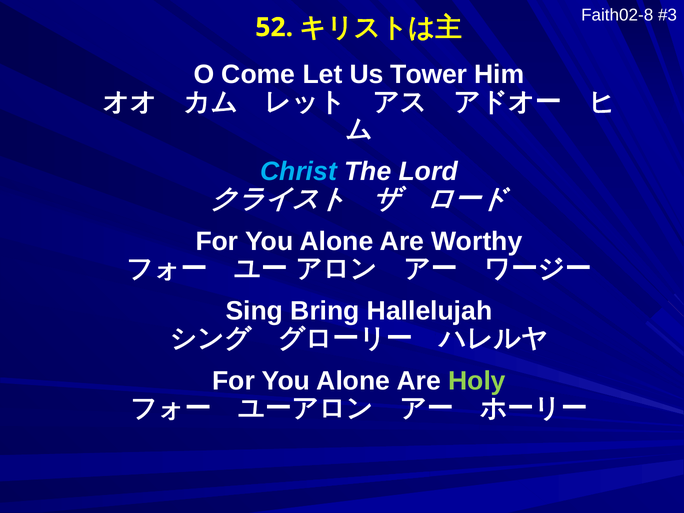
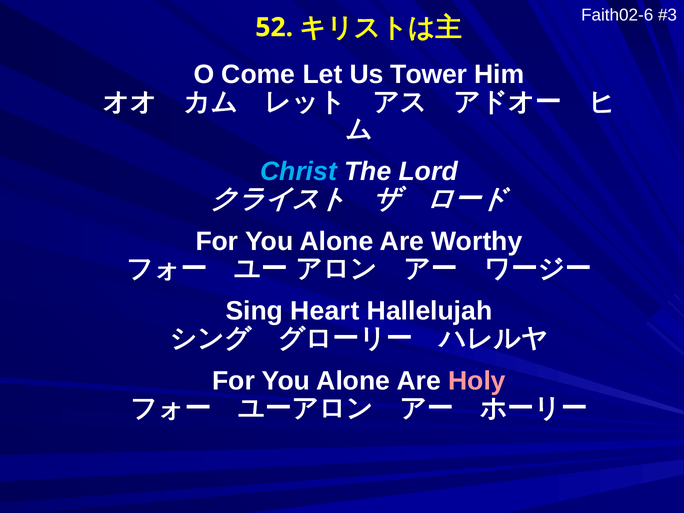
Faith02-8: Faith02-8 -> Faith02-6
Bring: Bring -> Heart
Holy colour: light green -> pink
